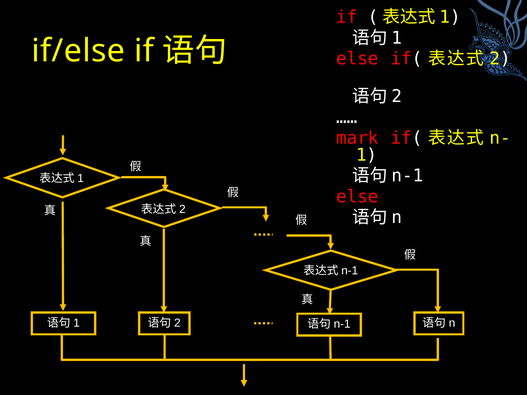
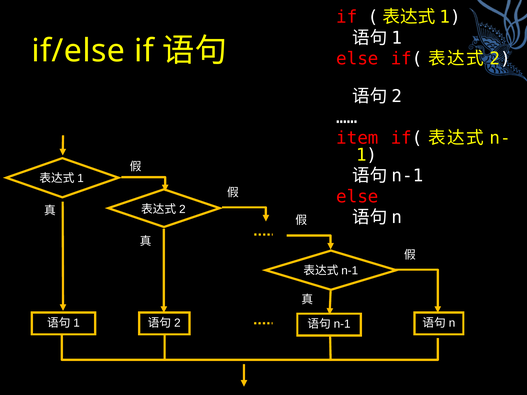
mark: mark -> item
